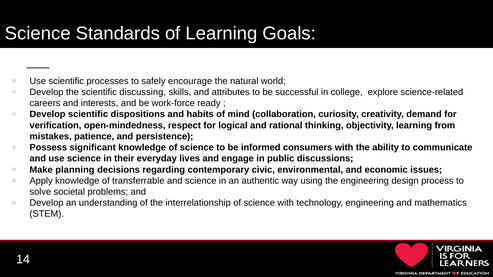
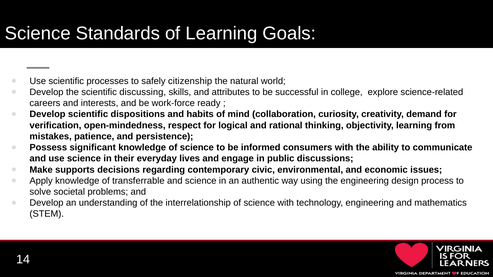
encourage: encourage -> citizenship
planning: planning -> supports
